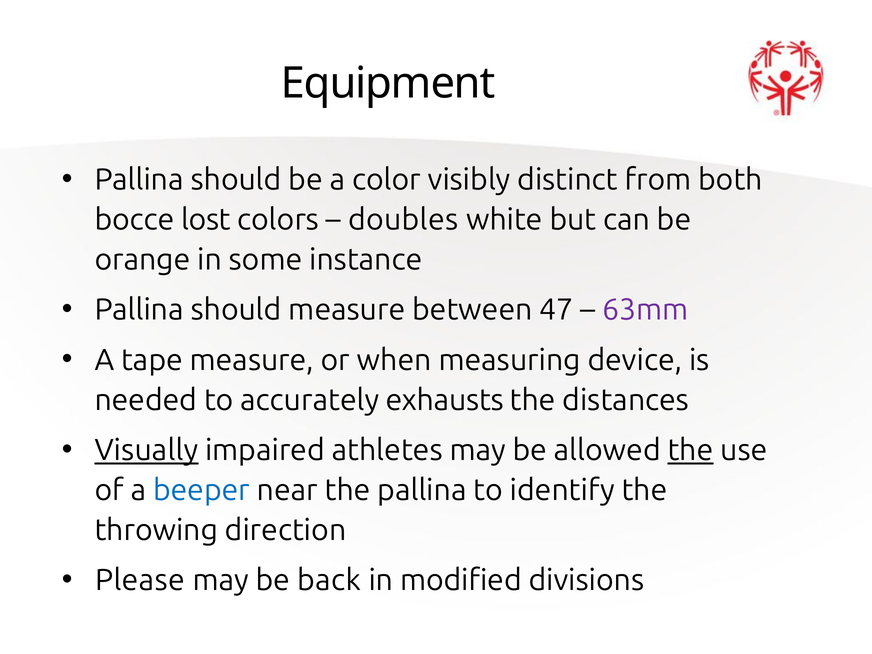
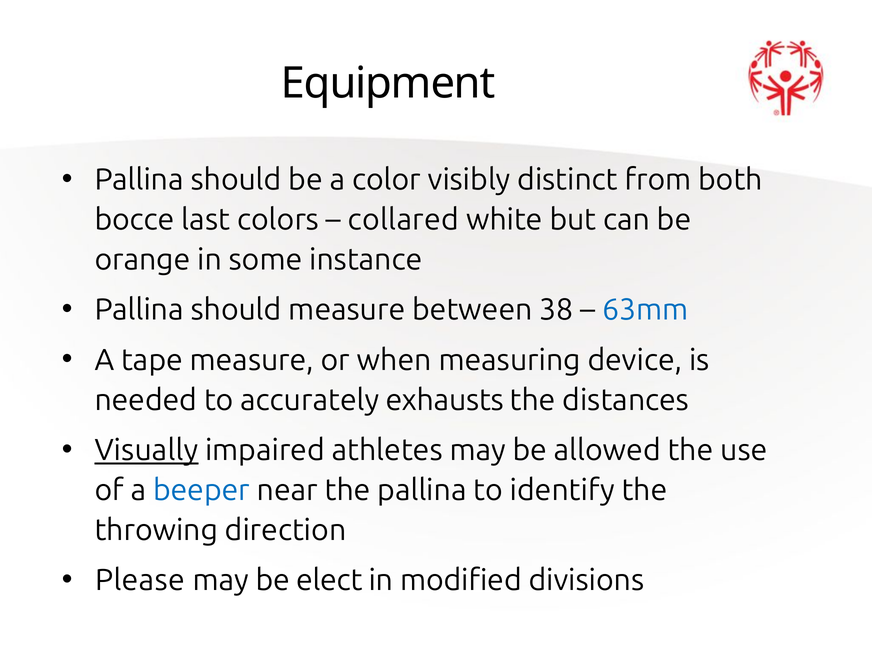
lost: lost -> last
doubles: doubles -> collared
47: 47 -> 38
63mm colour: purple -> blue
the at (691, 450) underline: present -> none
back: back -> elect
